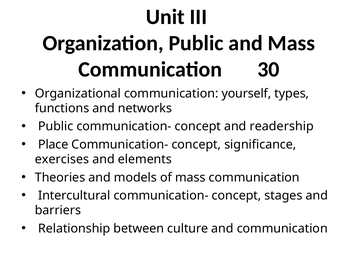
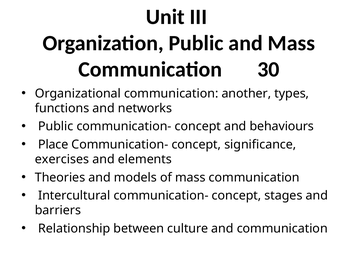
yourself: yourself -> another
readership: readership -> behaviours
